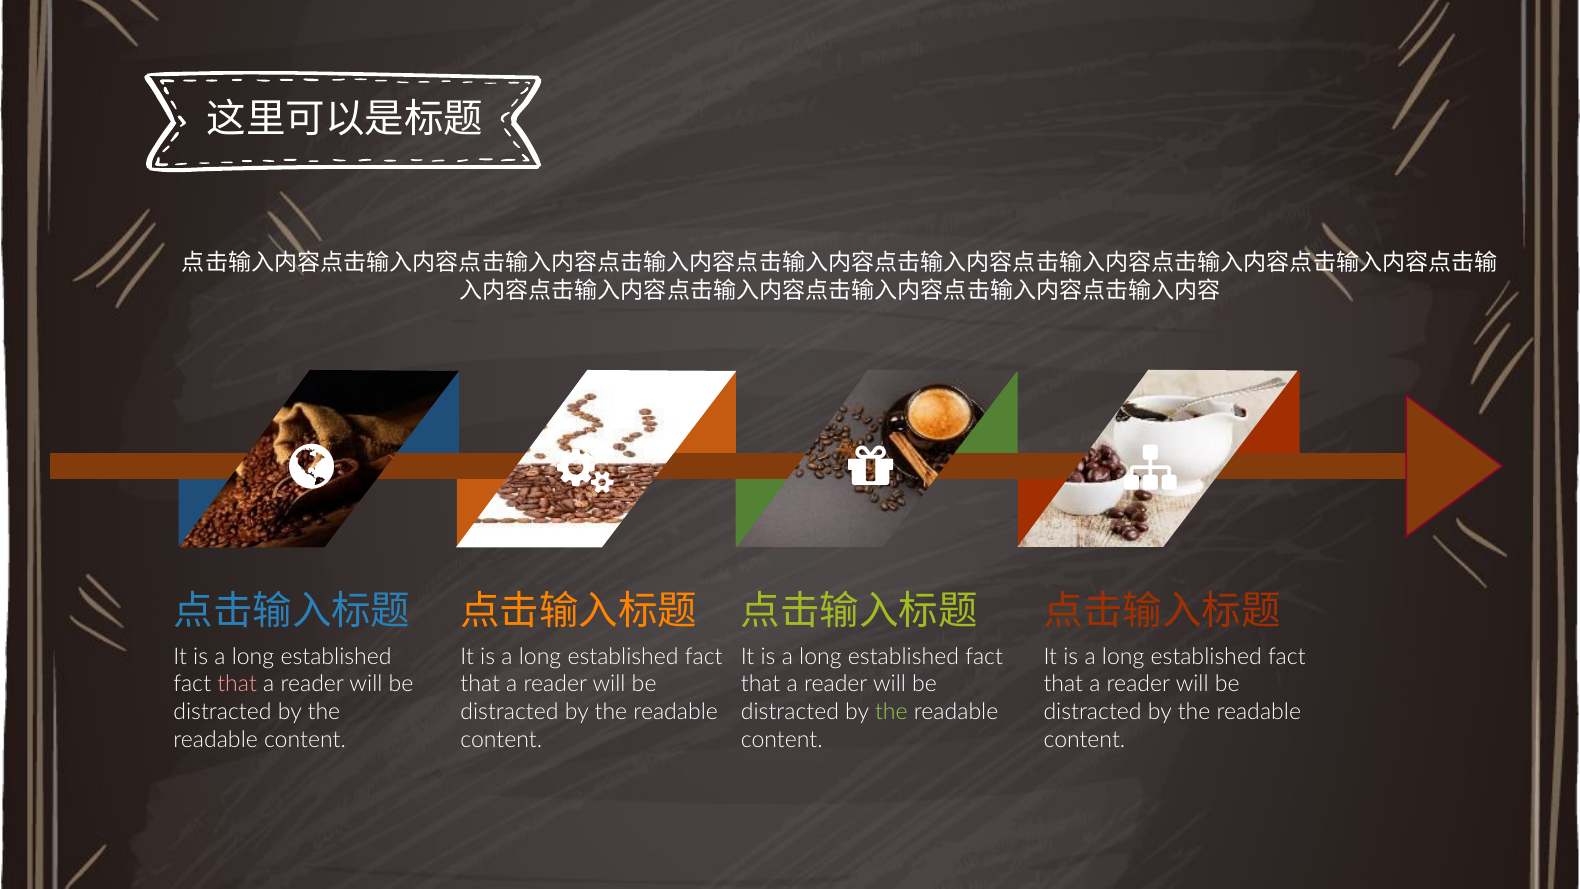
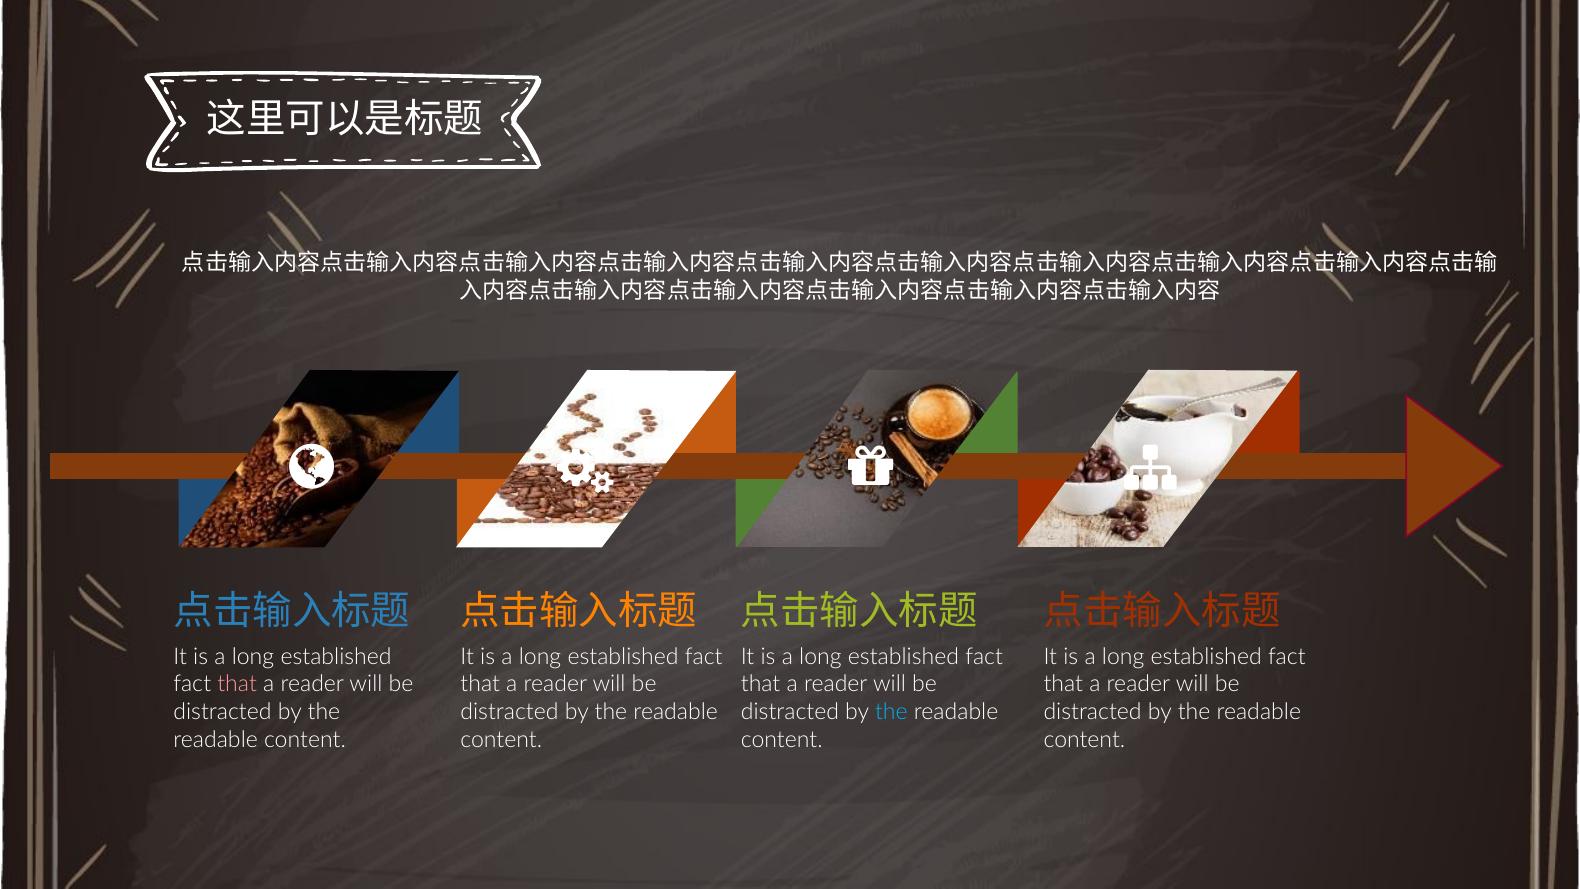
the at (891, 712) colour: light green -> light blue
